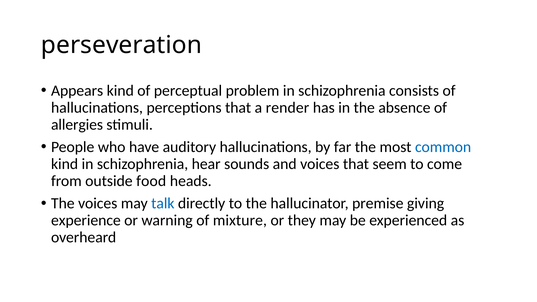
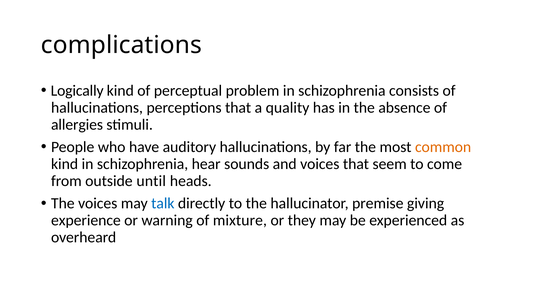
perseveration: perseveration -> complications
Appears: Appears -> Logically
render: render -> quality
common colour: blue -> orange
food: food -> until
